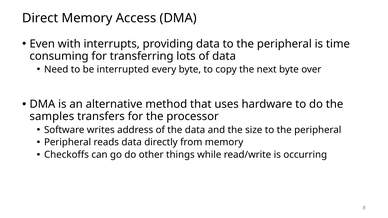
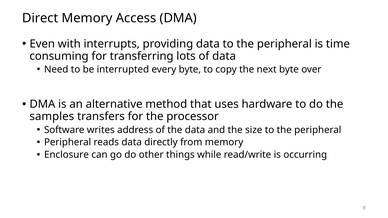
Checkoffs: Checkoffs -> Enclosure
